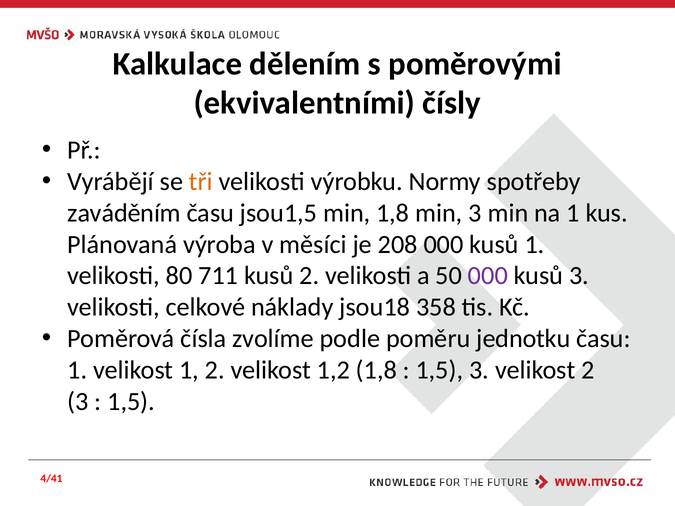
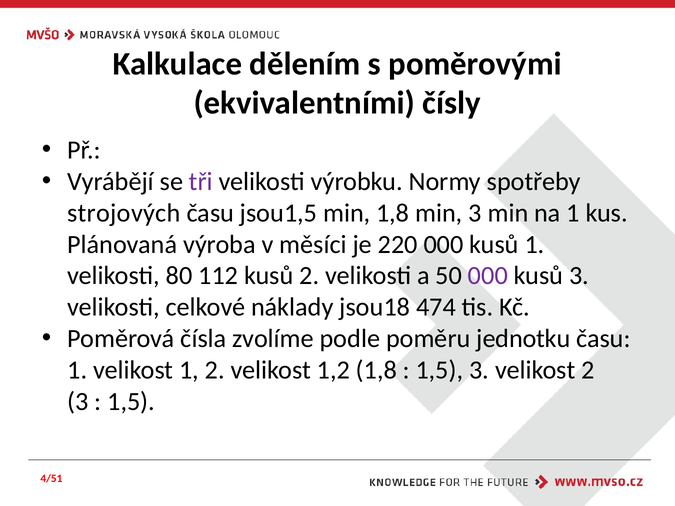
tři colour: orange -> purple
zaváděním: zaváděním -> strojových
208: 208 -> 220
711: 711 -> 112
358: 358 -> 474
4/41: 4/41 -> 4/51
